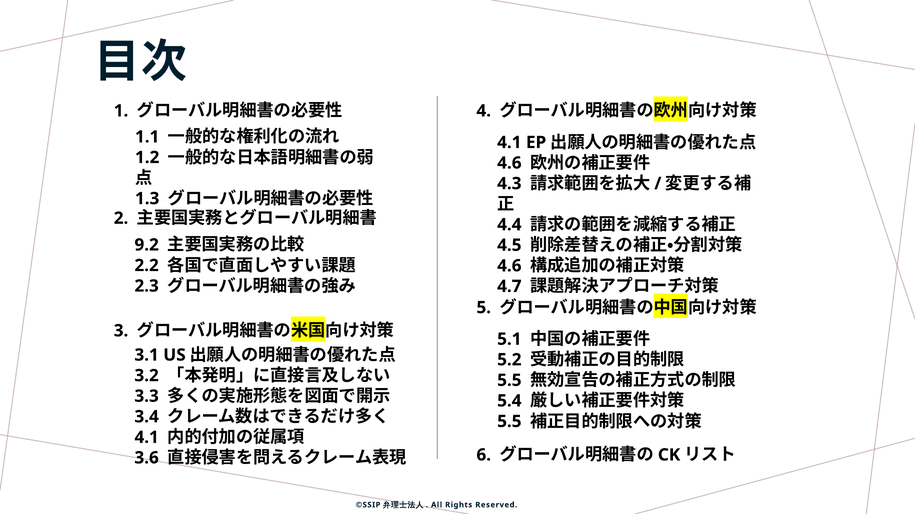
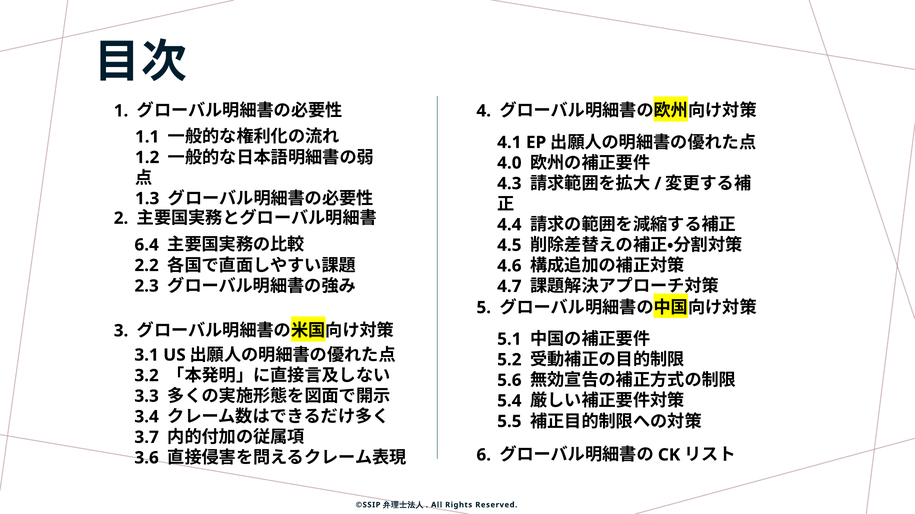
4.6 at (509, 163): 4.6 -> 4.0
9.2: 9.2 -> 6.4
5.5 at (509, 381): 5.5 -> 5.6
4.1 at (147, 438): 4.1 -> 3.7
